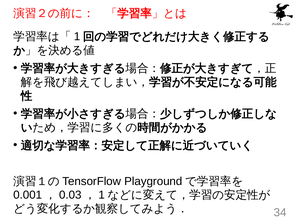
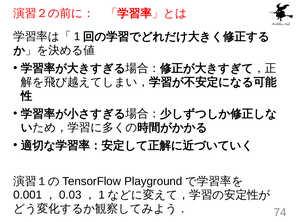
34: 34 -> 74
